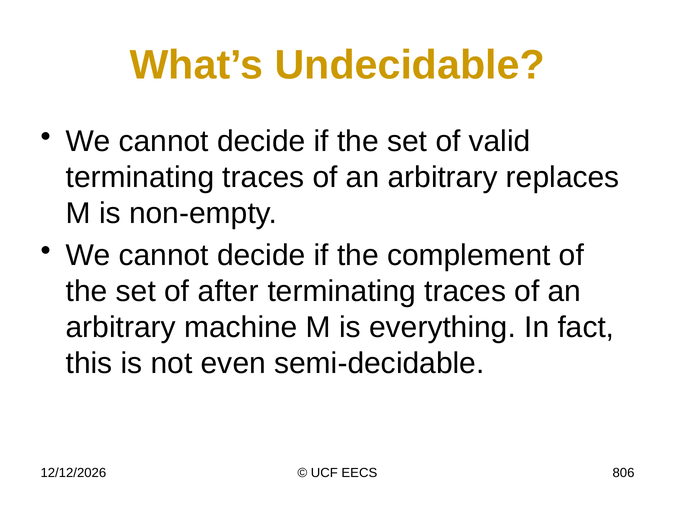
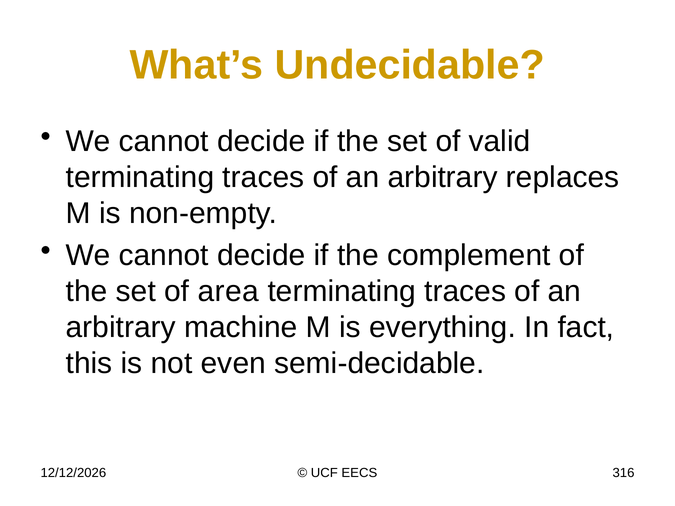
after: after -> area
806: 806 -> 316
